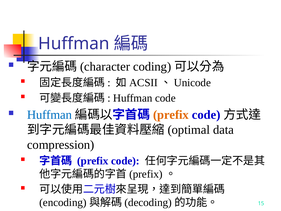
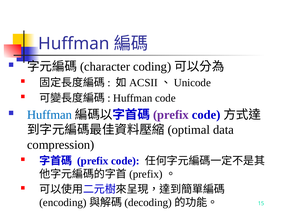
prefix at (171, 115) colour: orange -> purple
